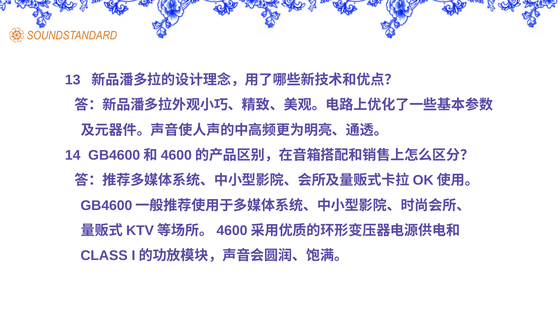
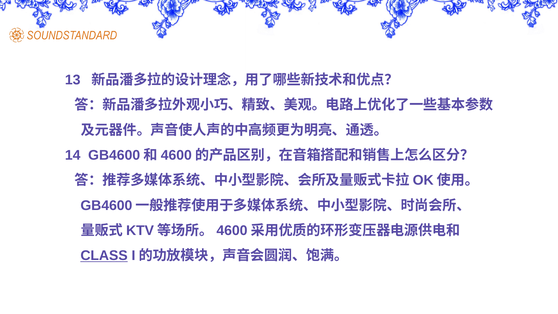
CLASS underline: none -> present
